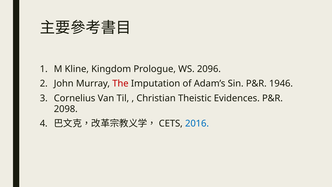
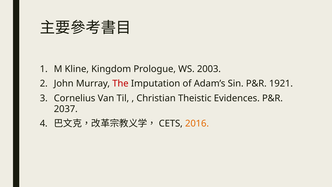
2096: 2096 -> 2003
1946: 1946 -> 1921
2098: 2098 -> 2037
2016 colour: blue -> orange
